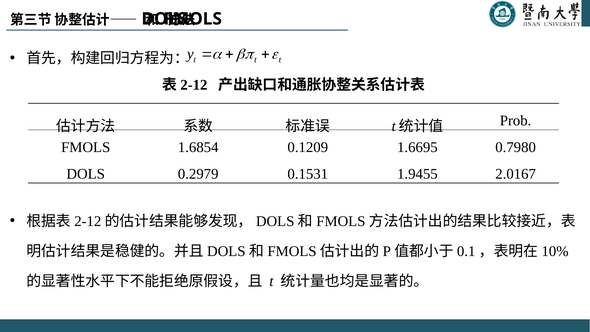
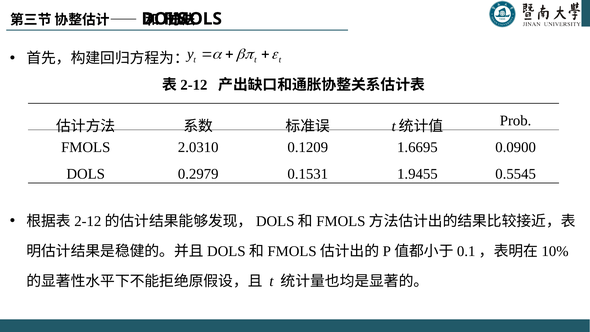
1.6854: 1.6854 -> 2.0310
0.7980: 0.7980 -> 0.0900
2.0167: 2.0167 -> 0.5545
